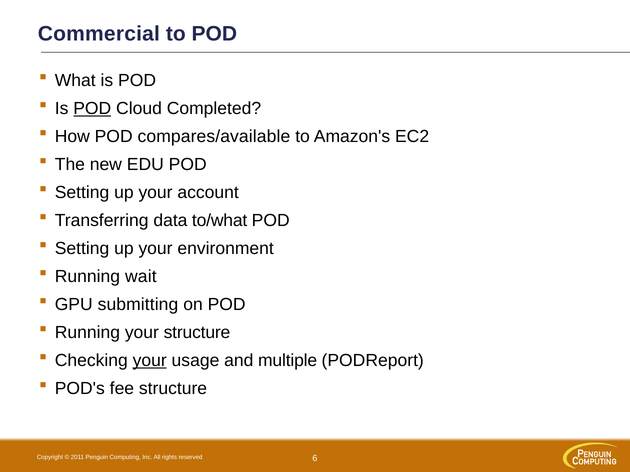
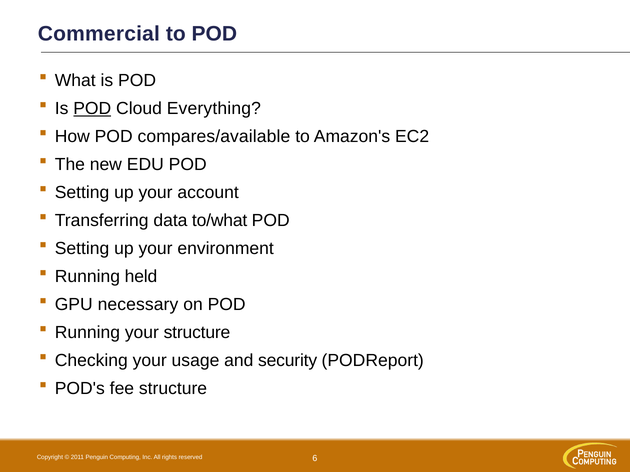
Completed: Completed -> Everything
wait: wait -> held
submitting: submitting -> necessary
your at (150, 361) underline: present -> none
multiple: multiple -> security
